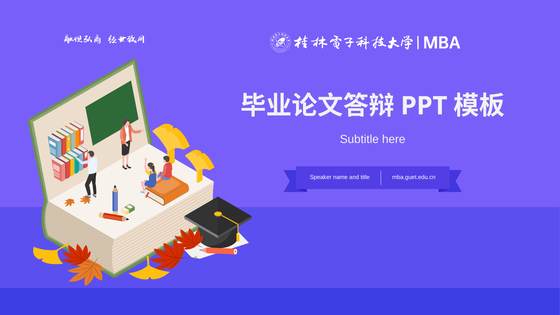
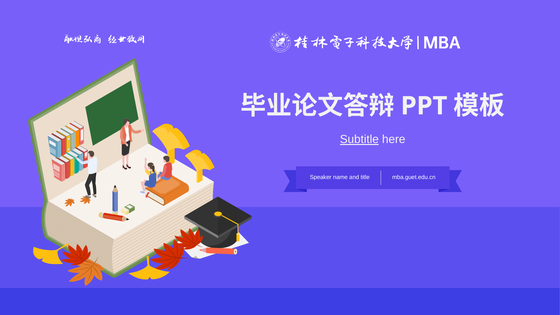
Subtitle underline: none -> present
